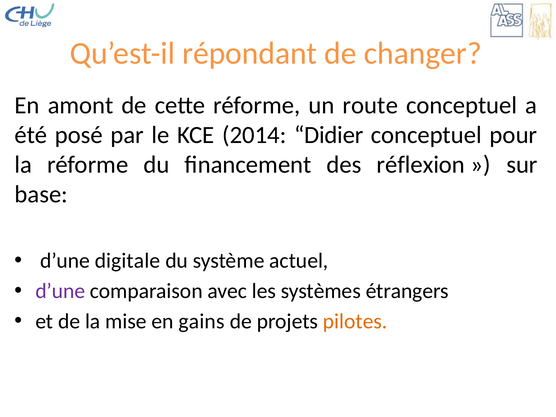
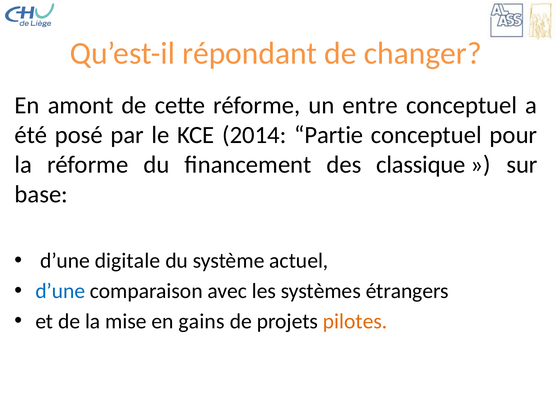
route: route -> entre
Didier: Didier -> Partie
réflexion: réflexion -> classique
d’une at (60, 291) colour: purple -> blue
